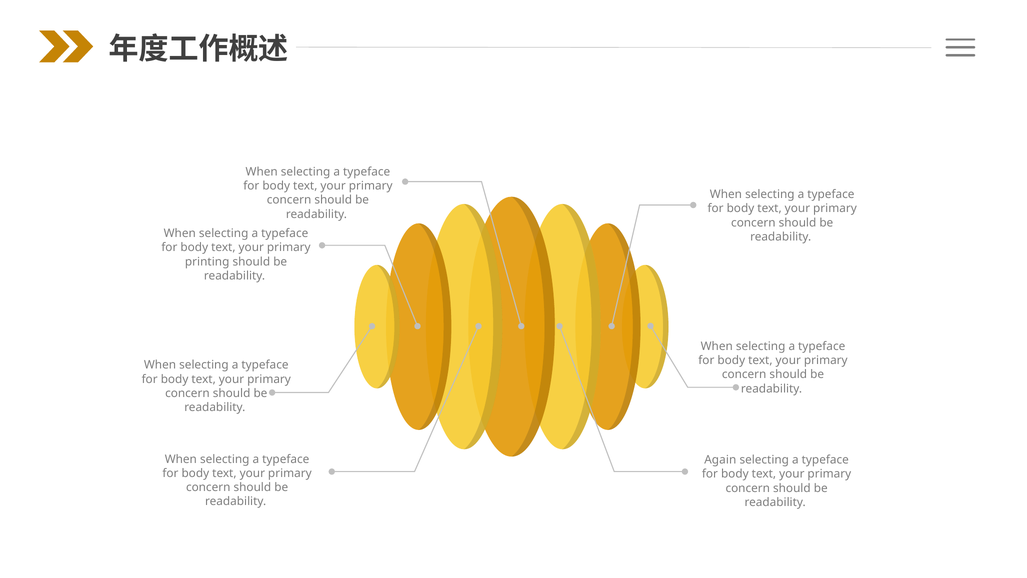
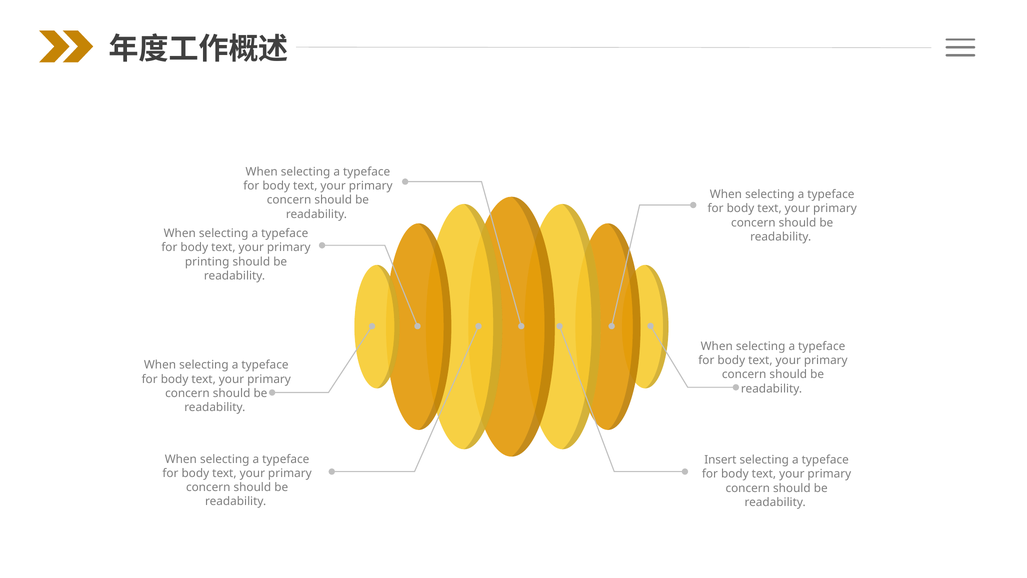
Again: Again -> Insert
